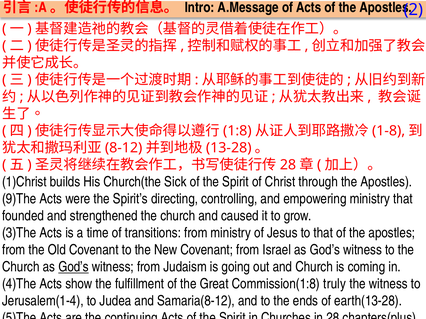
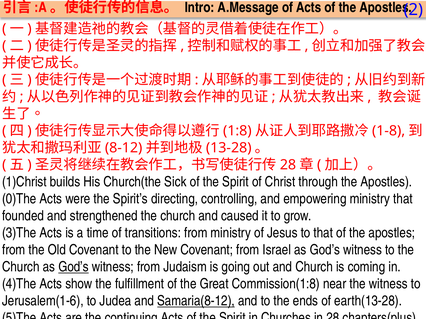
9)The: 9)The -> 0)The
truly: truly -> near
Jerusalem(1-4: Jerusalem(1-4 -> Jerusalem(1-6
Samaria(8-12 underline: none -> present
